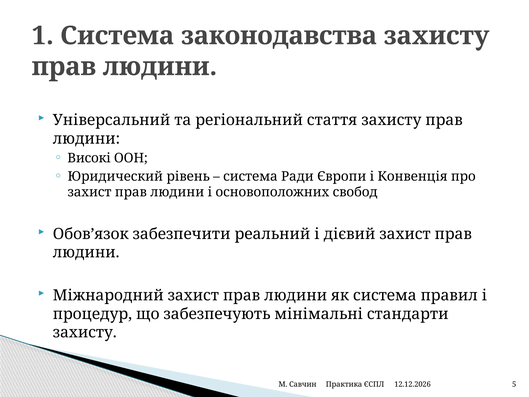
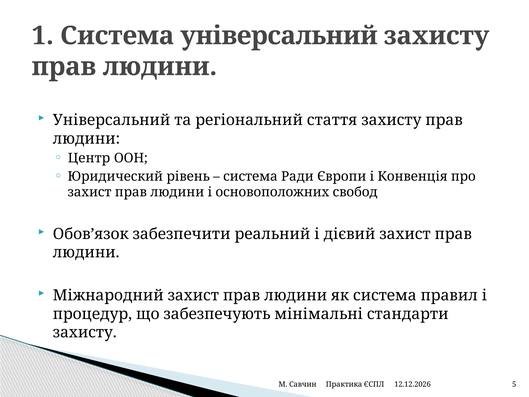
Система законодавства: законодавства -> універсальний
Високі: Високі -> Центр
